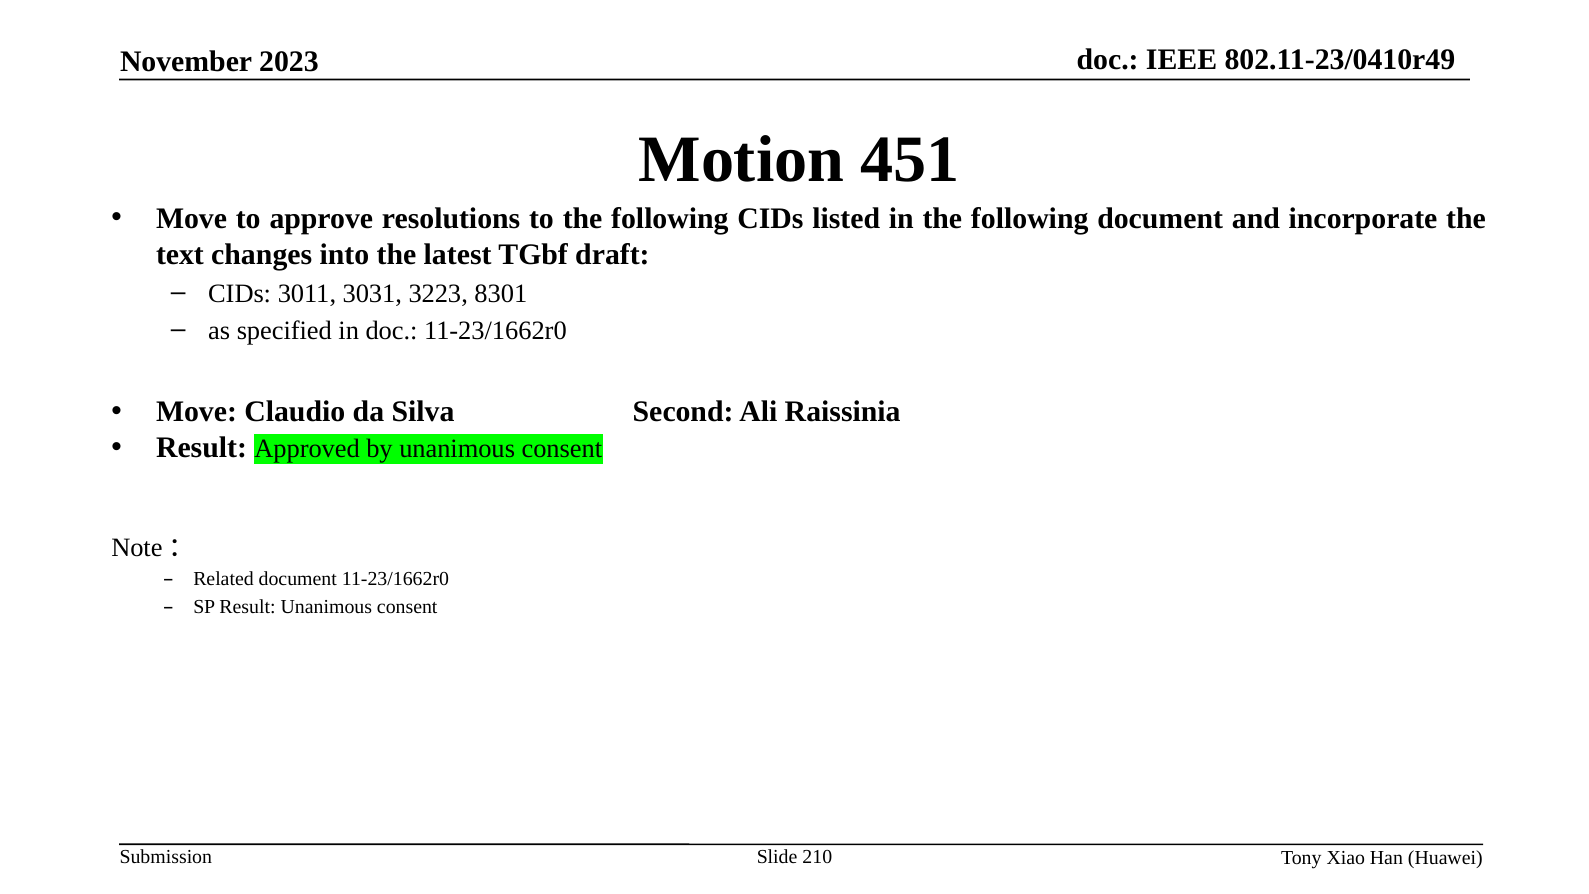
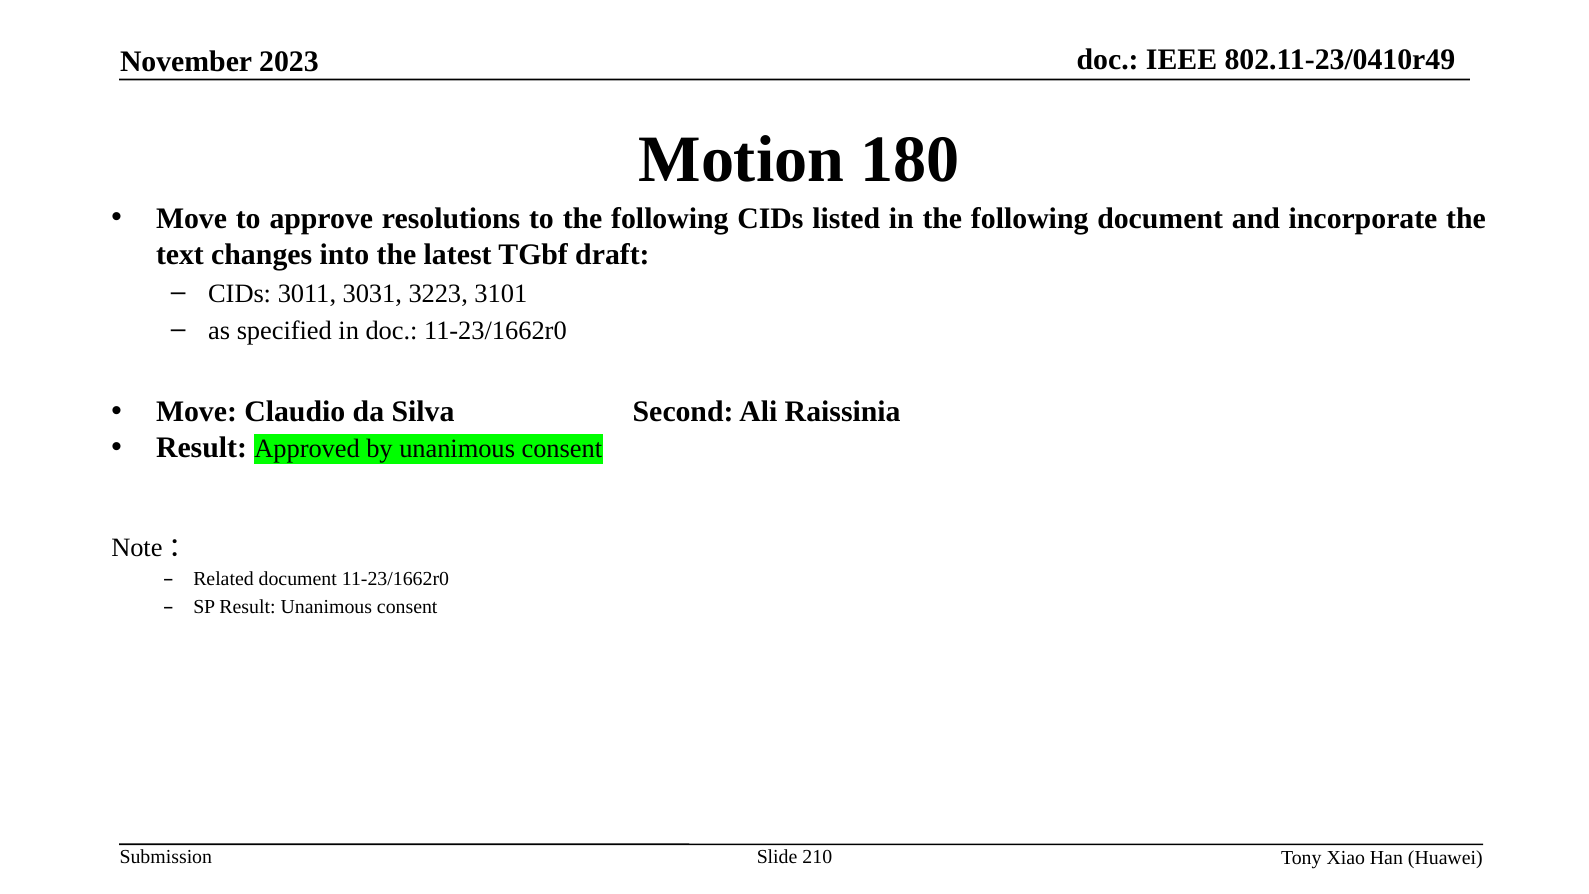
451: 451 -> 180
8301: 8301 -> 3101
